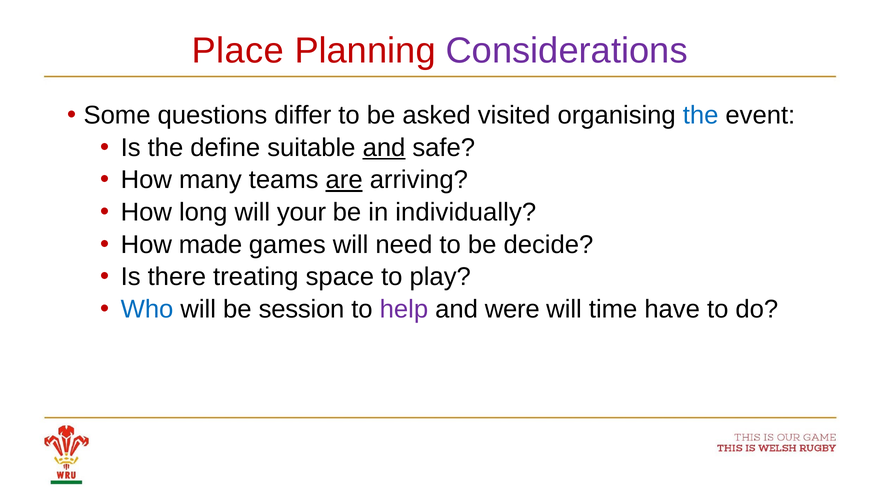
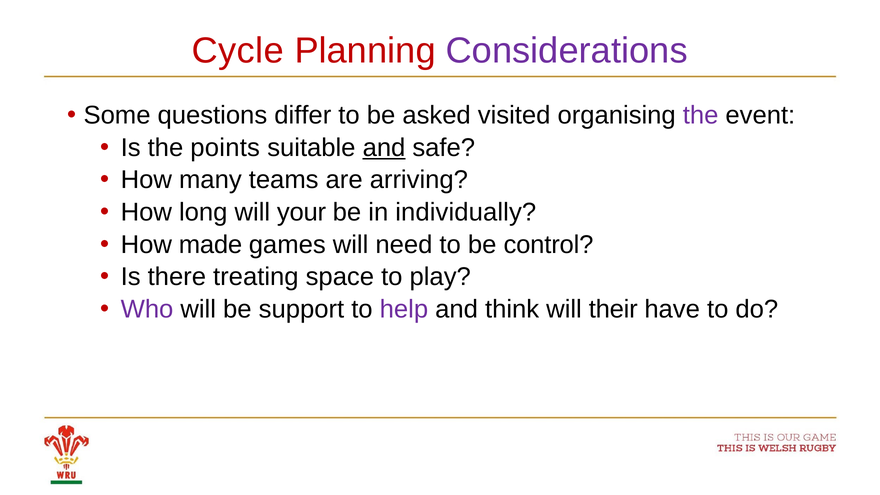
Place: Place -> Cycle
the at (701, 115) colour: blue -> purple
define: define -> points
are underline: present -> none
decide: decide -> control
Who colour: blue -> purple
session: session -> support
were: were -> think
time: time -> their
